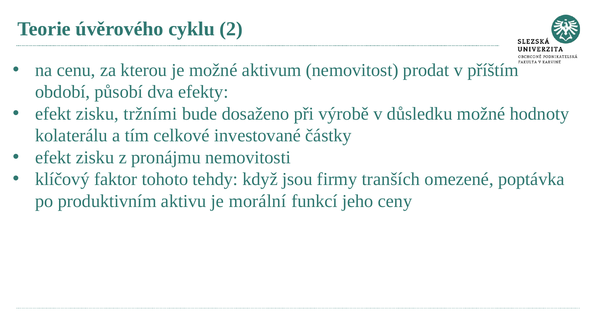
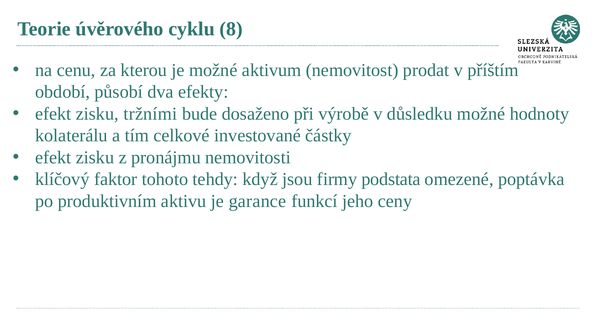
2: 2 -> 8
tranších: tranších -> podstata
morální: morální -> garance
